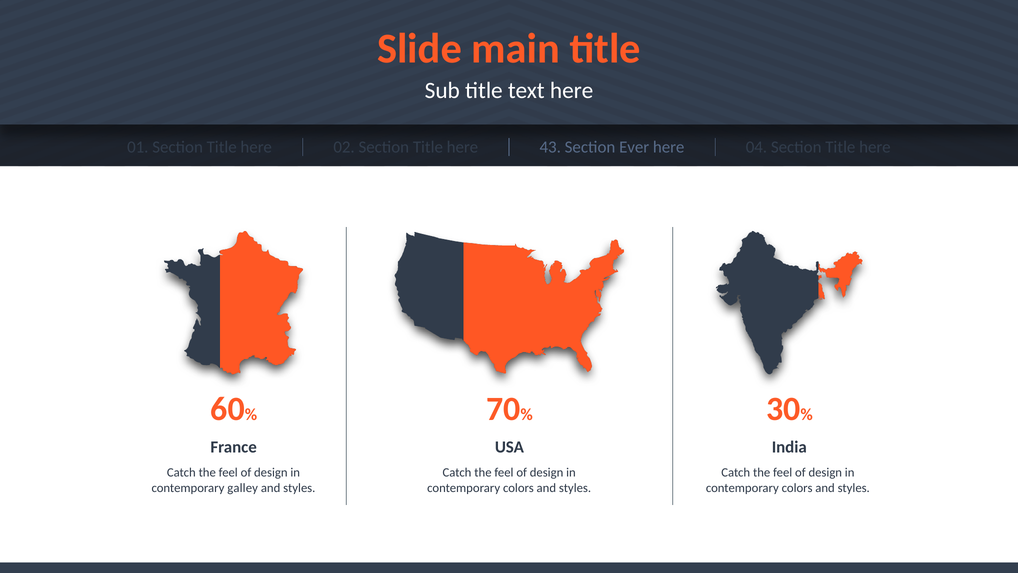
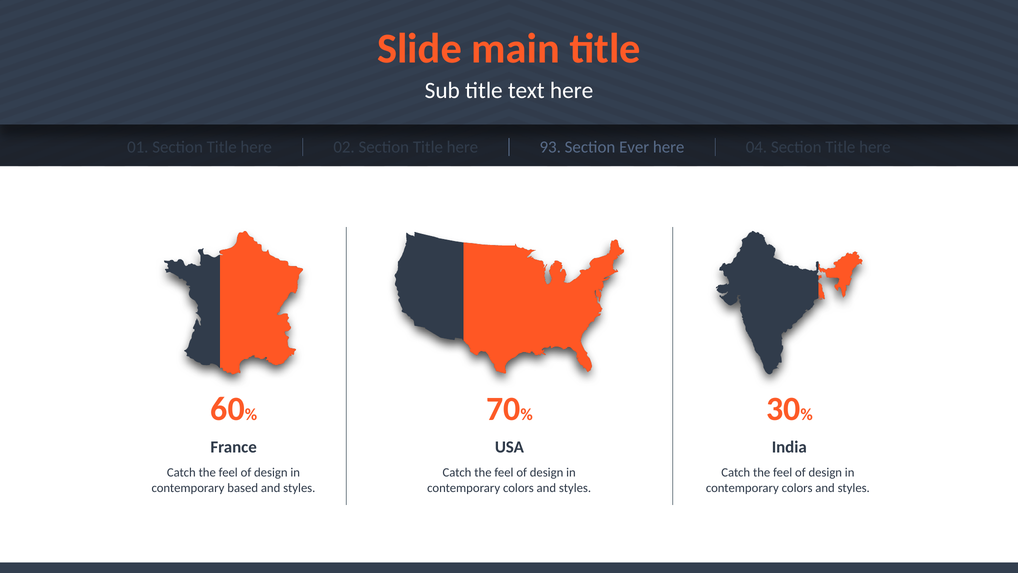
43: 43 -> 93
galley: galley -> based
